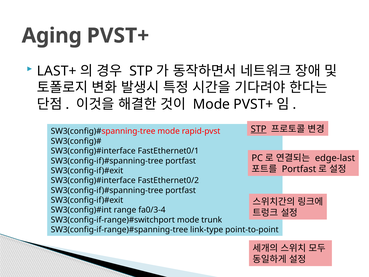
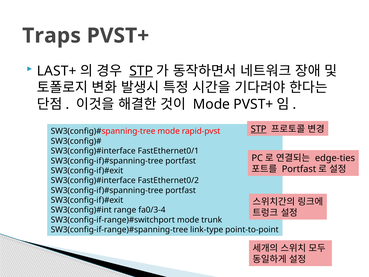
Aging: Aging -> Traps
STP at (141, 71) underline: none -> present
edge-last: edge-last -> edge-ties
